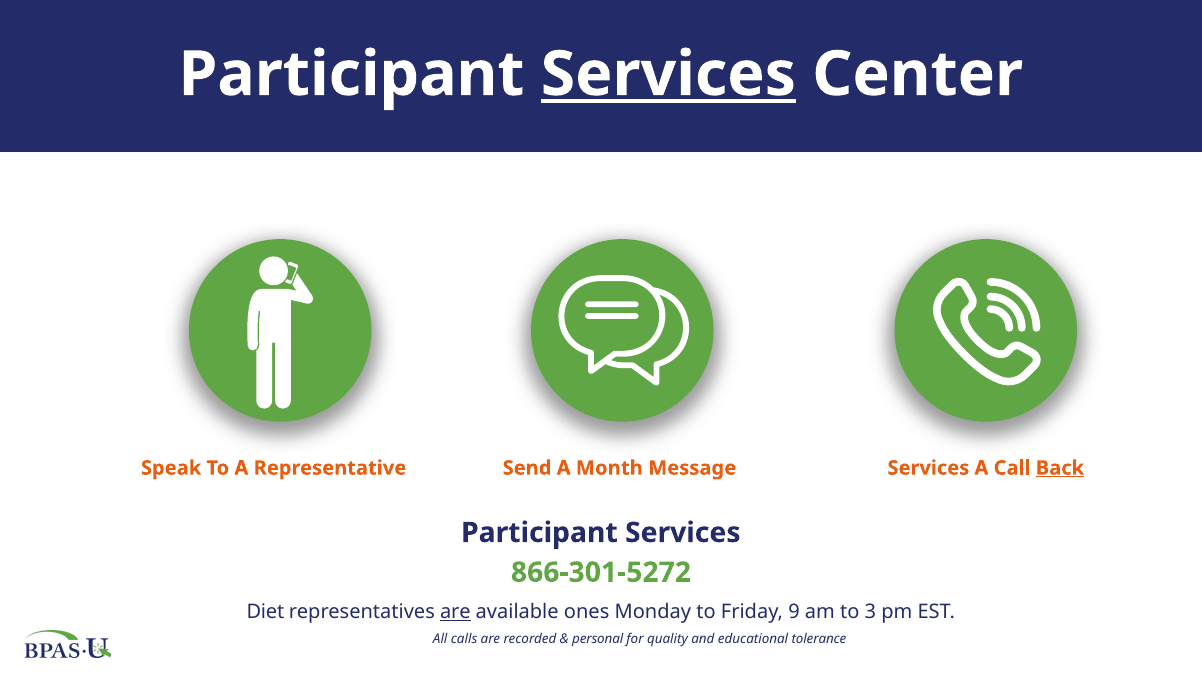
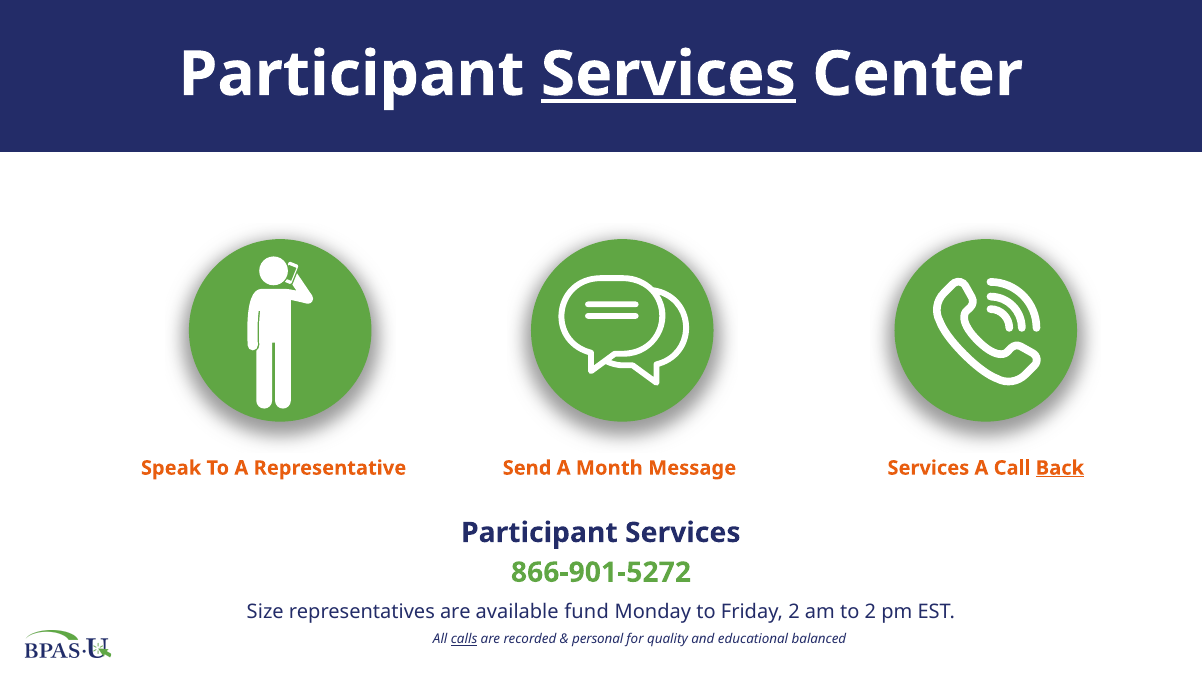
866-301-5272: 866-301-5272 -> 866-901-5272
Diet: Diet -> Size
are at (455, 612) underline: present -> none
ones: ones -> fund
Friday 9: 9 -> 2
to 3: 3 -> 2
calls underline: none -> present
tolerance: tolerance -> balanced
